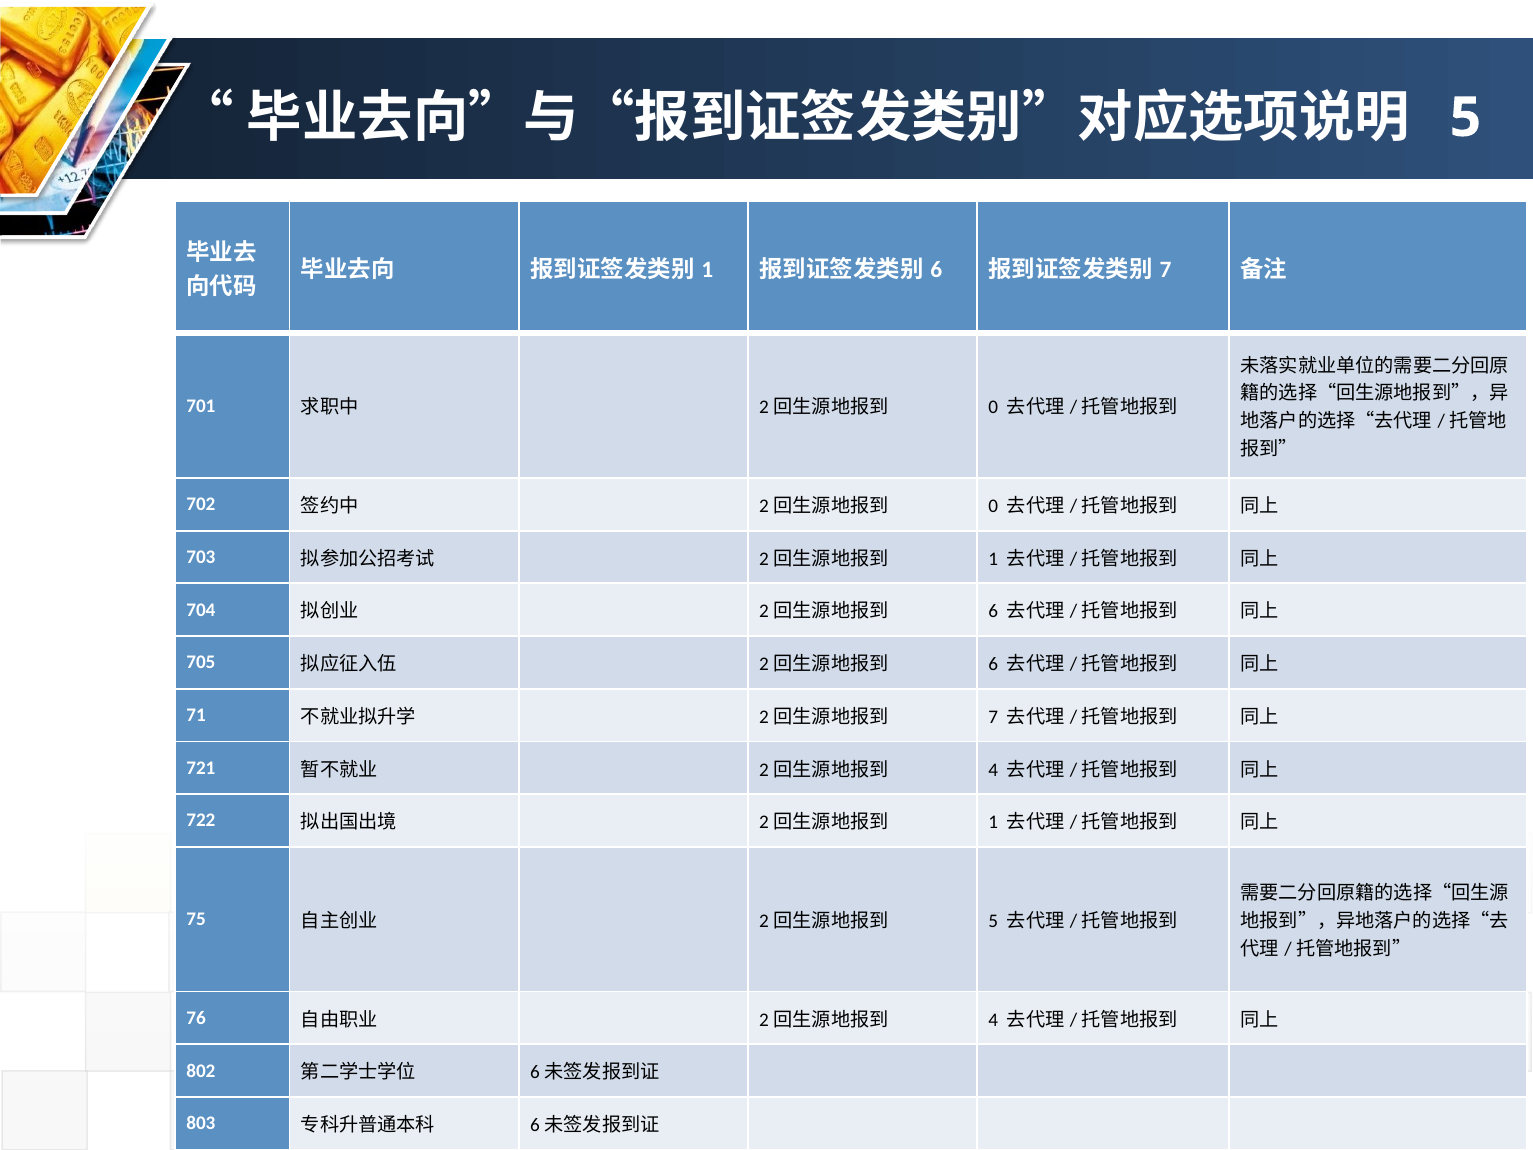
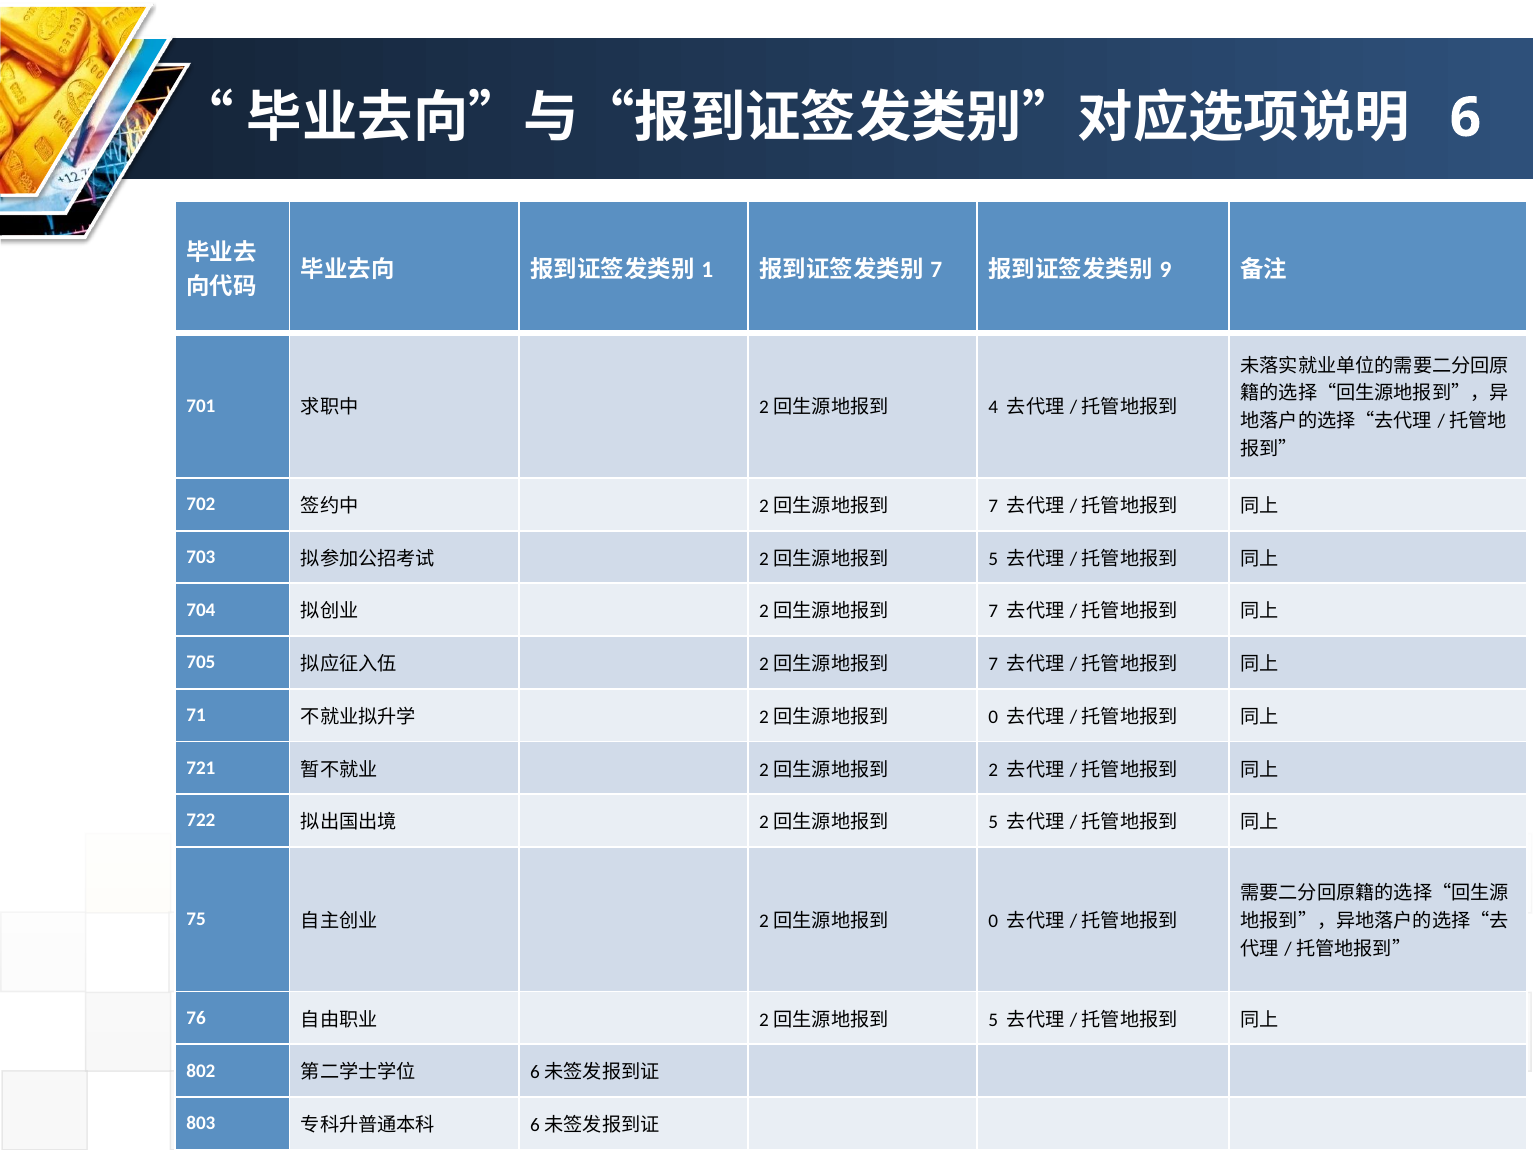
5 at (1465, 118): 5 -> 6
6 at (936, 270): 6 -> 7
7 at (1166, 270): 7 -> 9
0 at (993, 407): 0 -> 4
0 at (993, 506): 0 -> 7
1 at (993, 559): 1 -> 5
6 at (993, 612): 6 -> 7
6 at (993, 664): 6 -> 7
7 at (993, 717): 7 -> 0
4 at (993, 770): 4 -> 2
1 at (993, 822): 1 -> 5
5 at (993, 921): 5 -> 0
4 at (993, 1020): 4 -> 5
